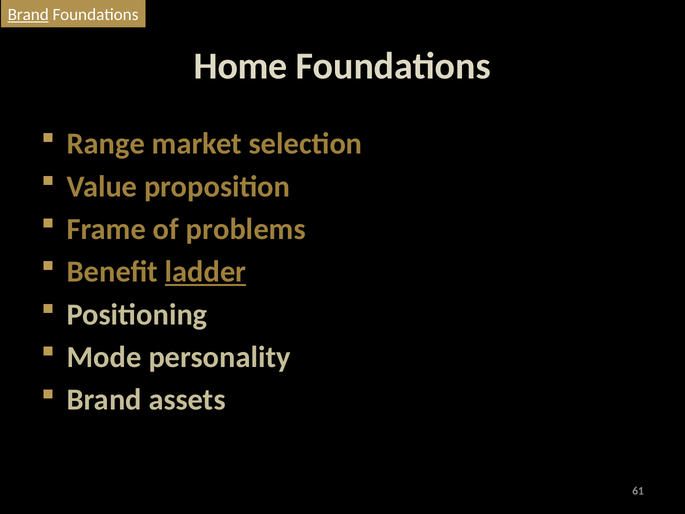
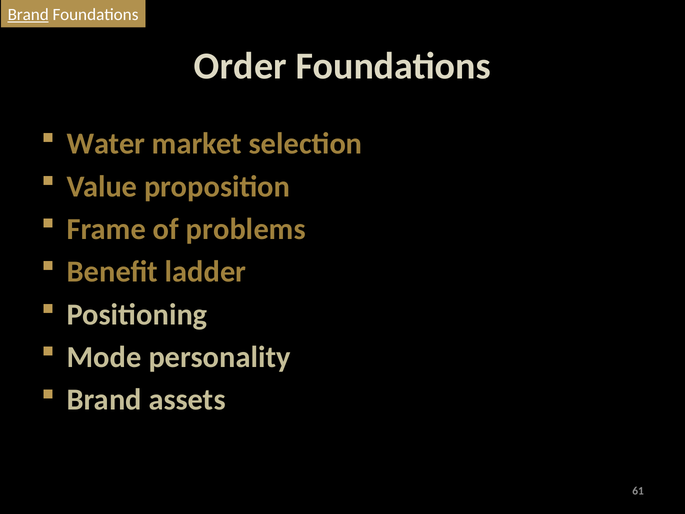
Home: Home -> Order
Range: Range -> Water
ladder underline: present -> none
